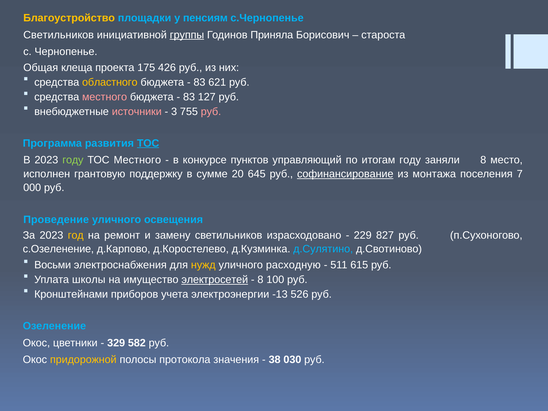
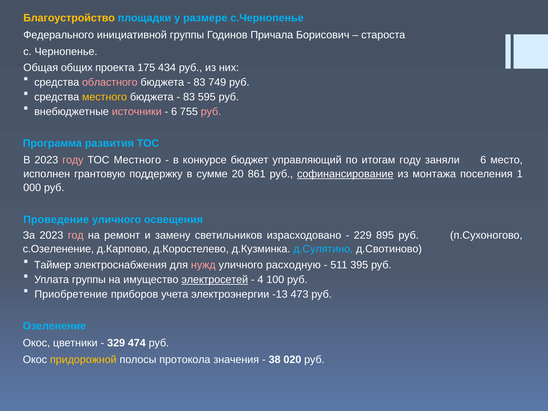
пенсиям: пенсиям -> размере
Светильников at (59, 35): Светильников -> Федерального
группы at (187, 35) underline: present -> none
Приняла: Приняла -> Причала
клеща: клеща -> общих
426: 426 -> 434
областного colour: yellow -> pink
621: 621 -> 749
местного at (105, 97) colour: pink -> yellow
127: 127 -> 595
3 at (174, 112): 3 -> 6
ТОС at (148, 143) underline: present -> none
году at (73, 160) colour: light green -> pink
пунктов: пунктов -> бюджет
заняли 8: 8 -> 6
645: 645 -> 861
7: 7 -> 1
год colour: yellow -> pink
827: 827 -> 895
Восьми: Восьми -> Таймер
нужд colour: yellow -> pink
615: 615 -> 395
Уплата школы: школы -> группы
8 at (260, 280): 8 -> 4
Кронштейнами: Кронштейнами -> Приобретение
526: 526 -> 473
582: 582 -> 474
030: 030 -> 020
